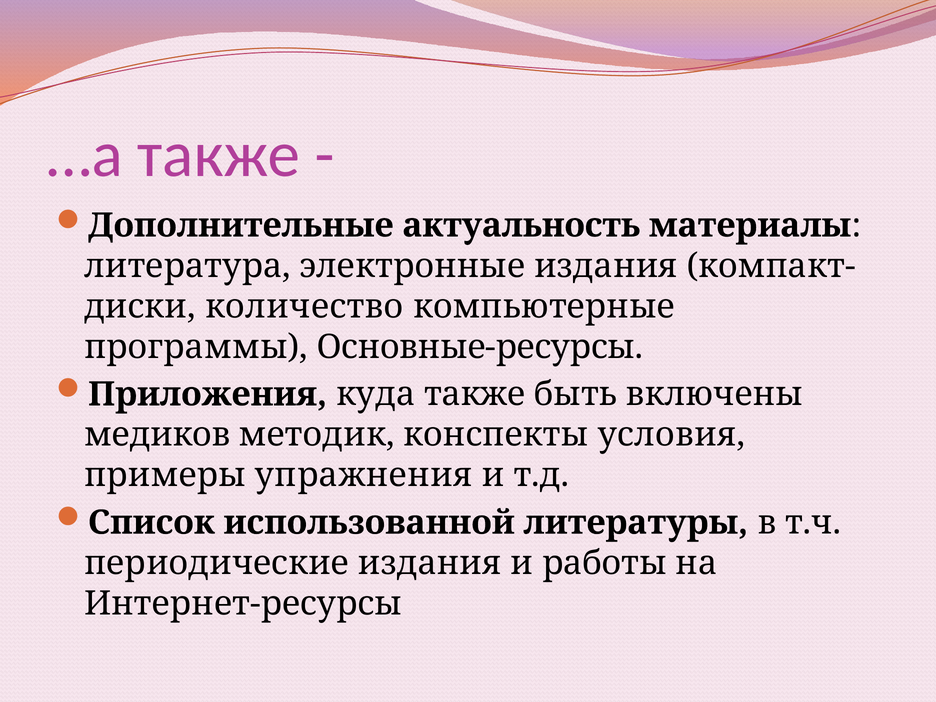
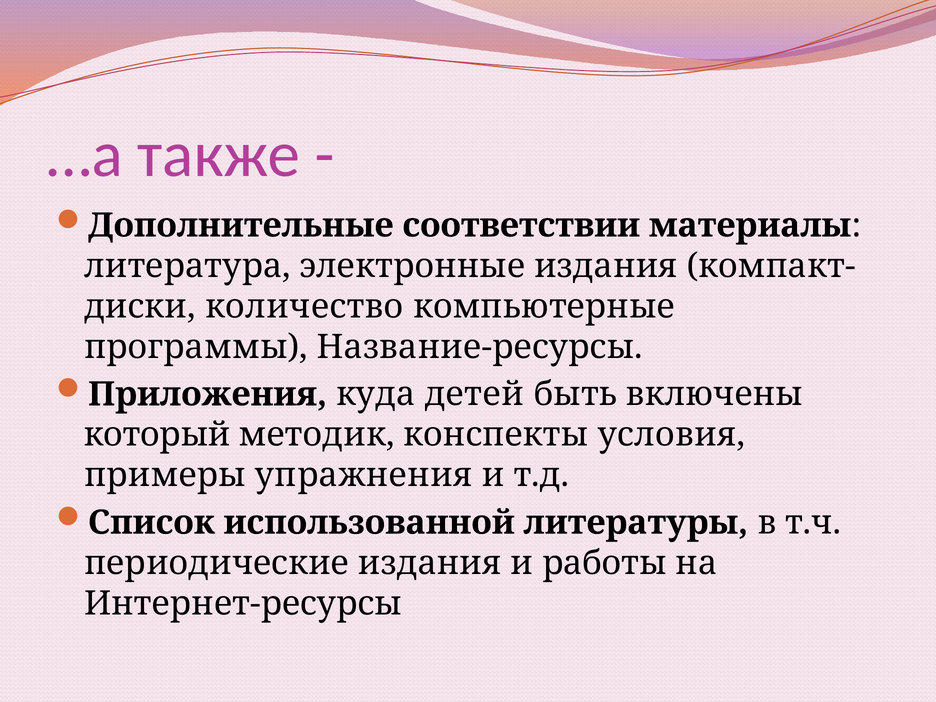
актуальность: актуальность -> соответствии
Основные-ресурсы: Основные-ресурсы -> Название-ресурсы
куда также: также -> детей
медиков: медиков -> который
